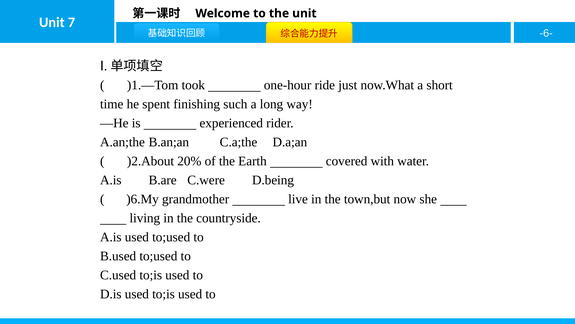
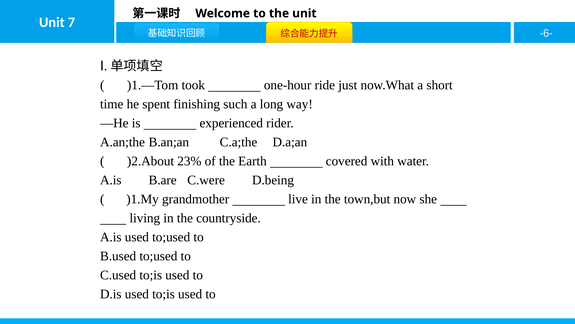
20%: 20% -> 23%
)6.My: )6.My -> )1.My
